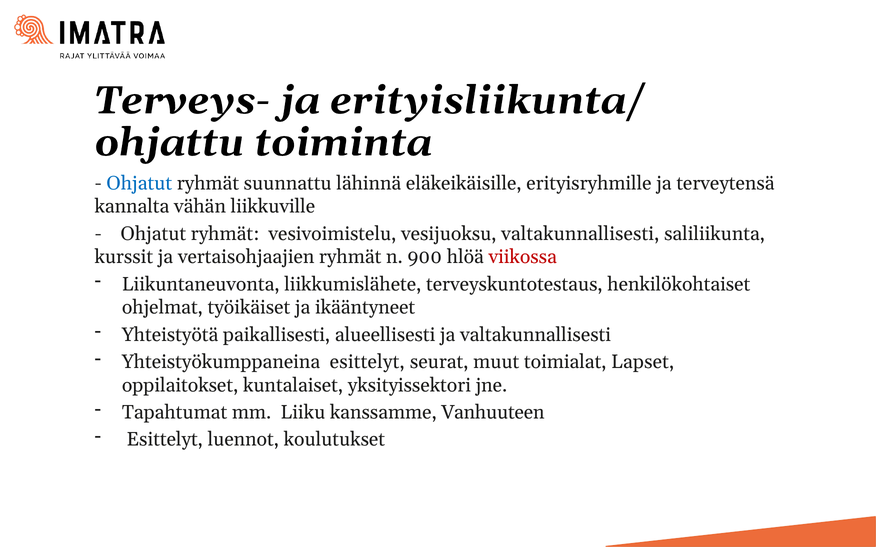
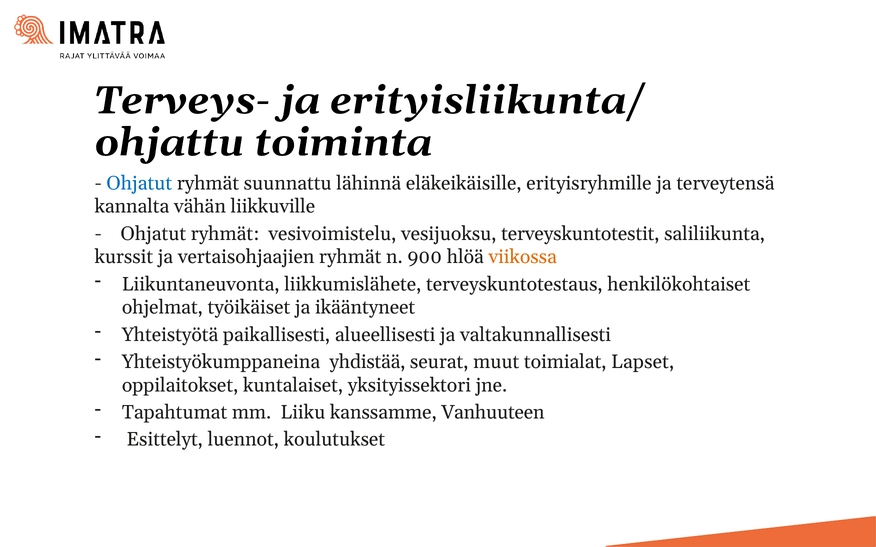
vesijuoksu valtakunnallisesti: valtakunnallisesti -> terveyskuntotestit
viikossa colour: red -> orange
Yhteistyökumppaneina esittelyt: esittelyt -> yhdistää
